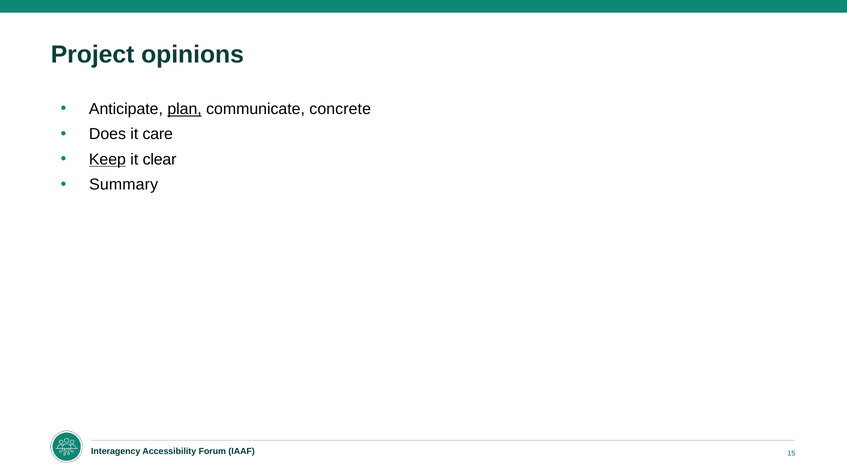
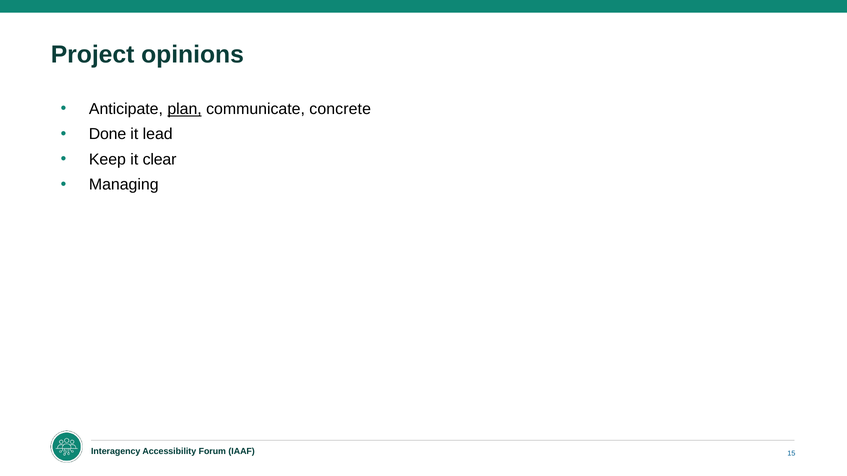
Does: Does -> Done
care: care -> lead
Keep underline: present -> none
Summary: Summary -> Managing
